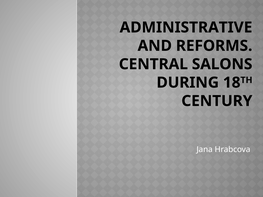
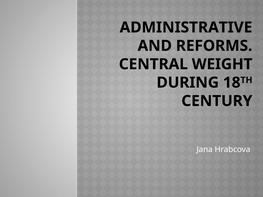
SALONS: SALONS -> WEIGHT
